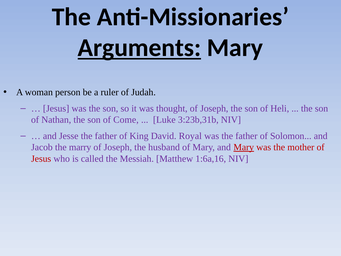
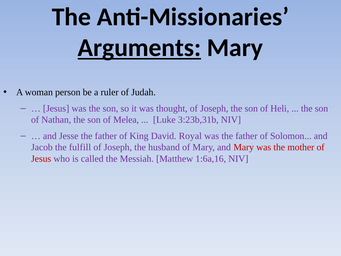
Come: Come -> Melea
marry: marry -> fulfill
Mary at (244, 147) underline: present -> none
